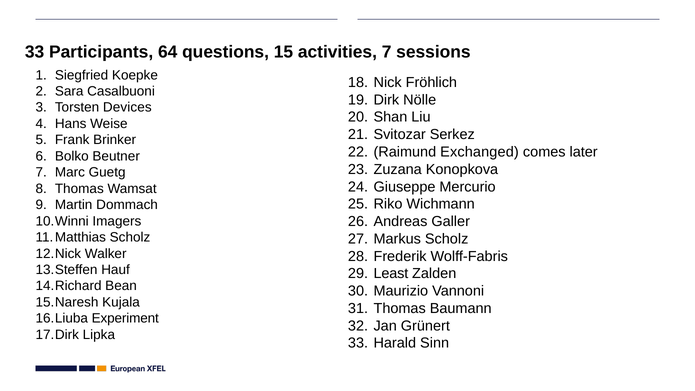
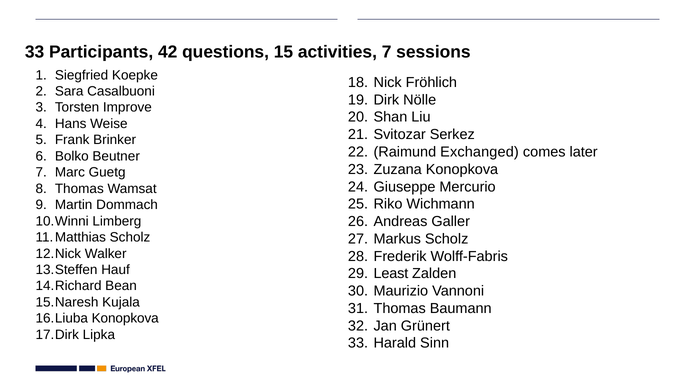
64: 64 -> 42
Devices: Devices -> Improve
Imagers: Imagers -> Limberg
Experiment at (125, 318): Experiment -> Konopkova
